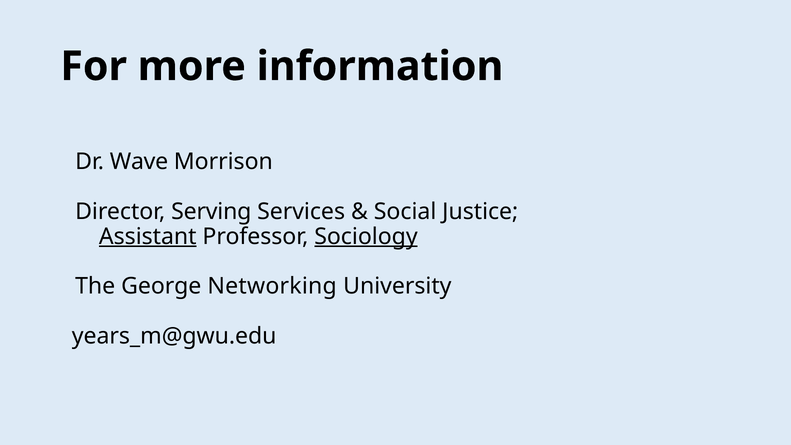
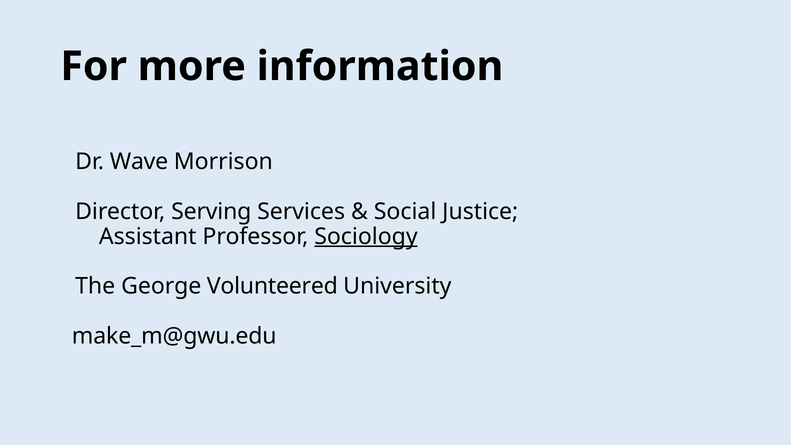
Assistant underline: present -> none
Networking: Networking -> Volunteered
years_m@gwu.edu: years_m@gwu.edu -> make_m@gwu.edu
